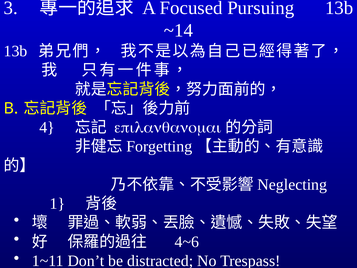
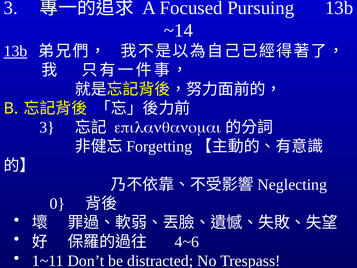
13b at (15, 51) underline: none -> present
4 at (47, 127): 4 -> 3
1: 1 -> 0
